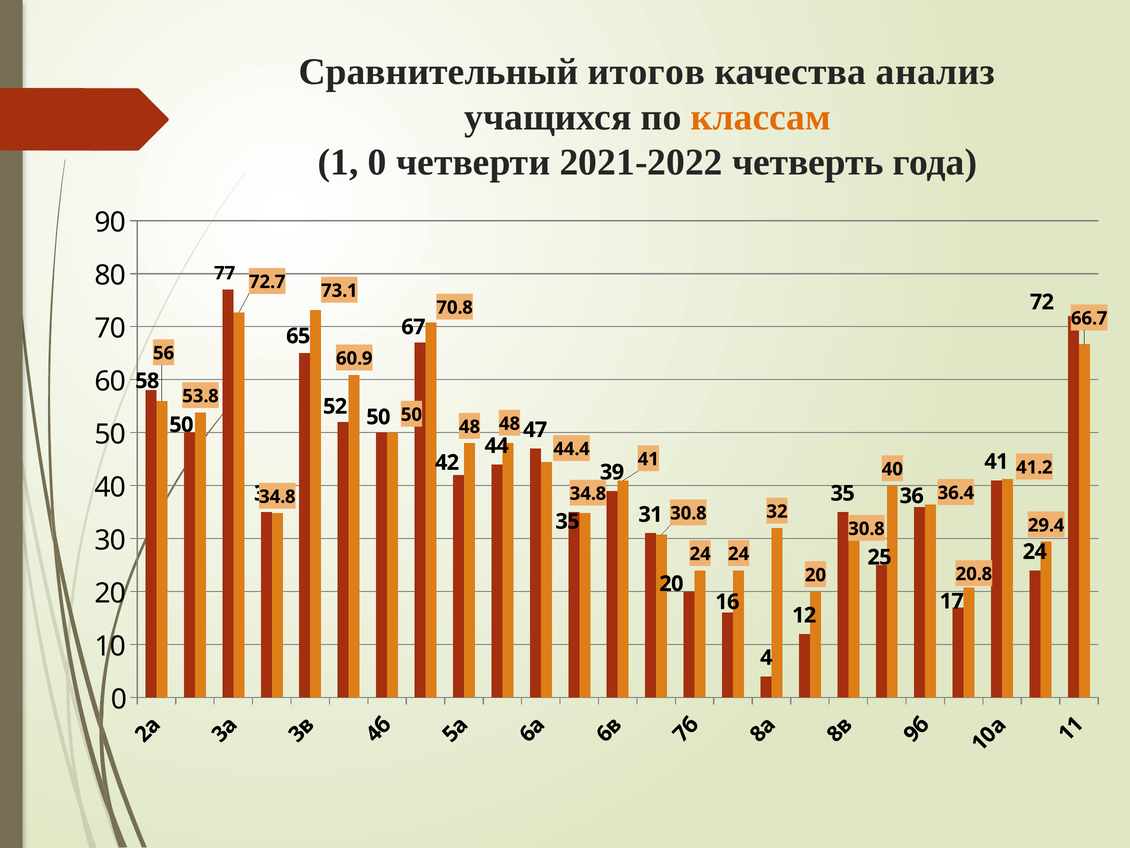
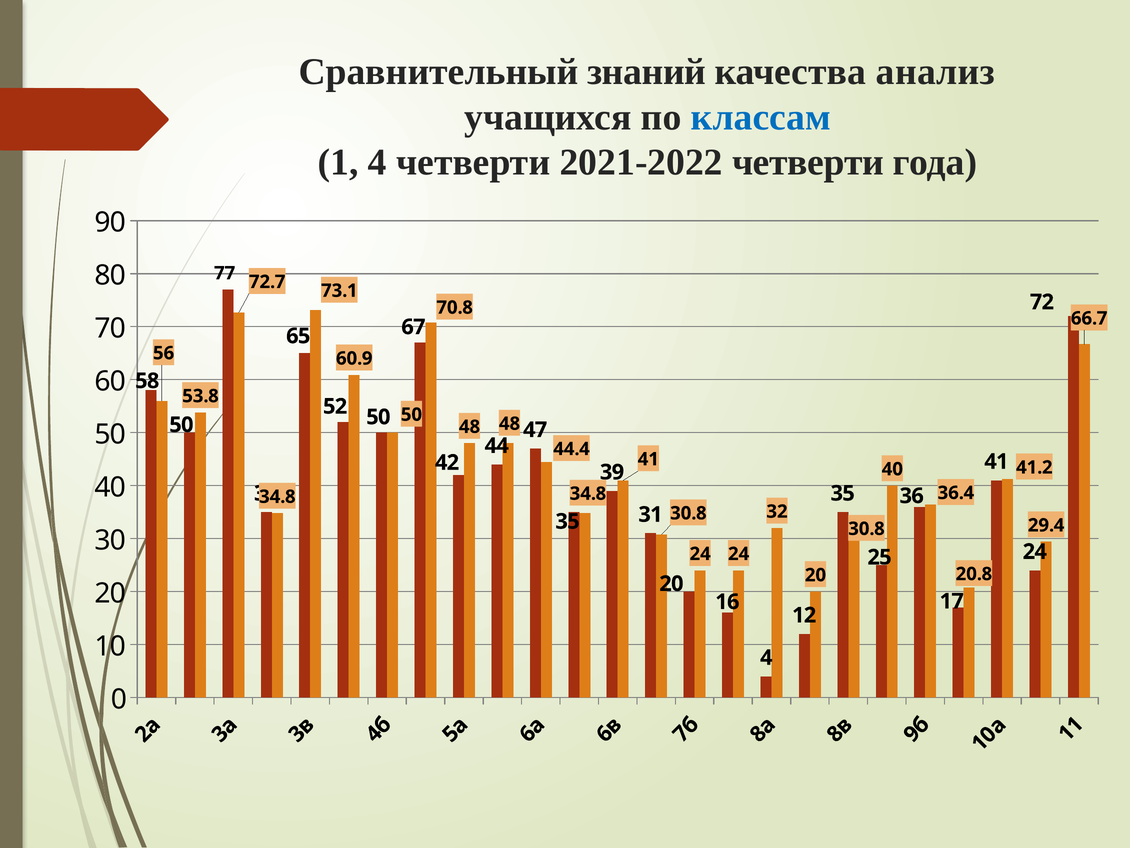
итогов: итогов -> знаний
классам colour: orange -> blue
1 0: 0 -> 4
2021-2022 четверть: четверть -> четверти
